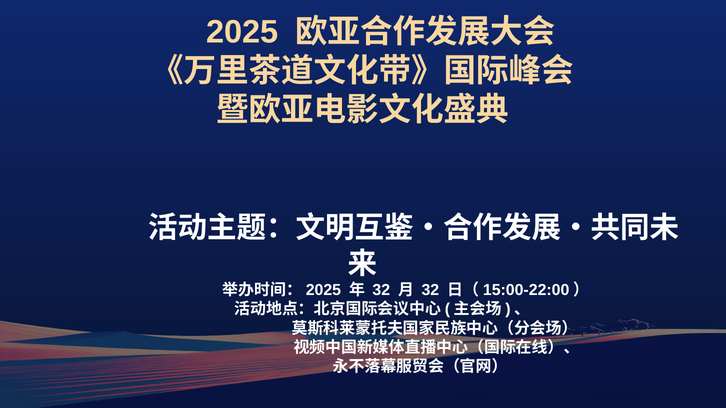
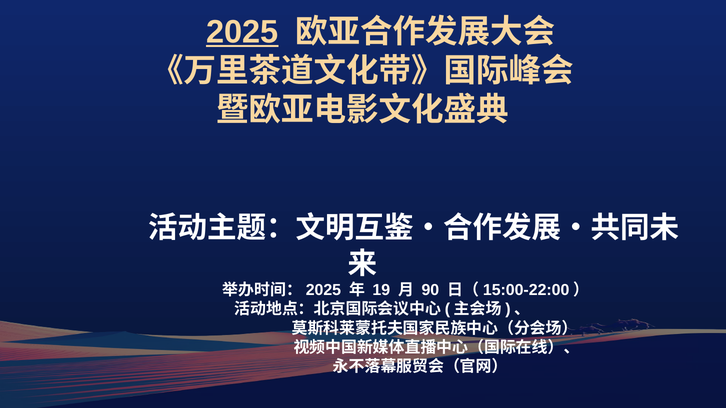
2025 underline: none -> present
32 at (381, 290): 32 -> 19
32 at (430, 290): 32 -> 90
